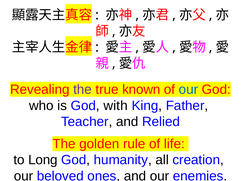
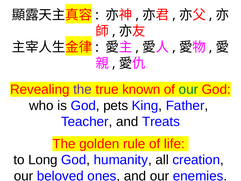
our at (188, 89) colour: blue -> green
with: with -> pets
Relied: Relied -> Treats
